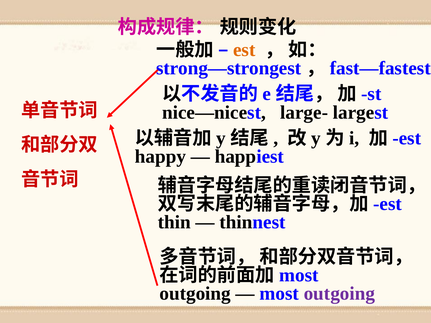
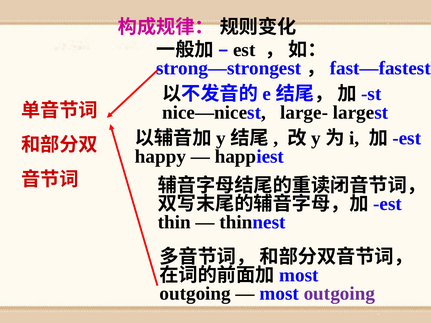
est at (244, 50) colour: orange -> black
